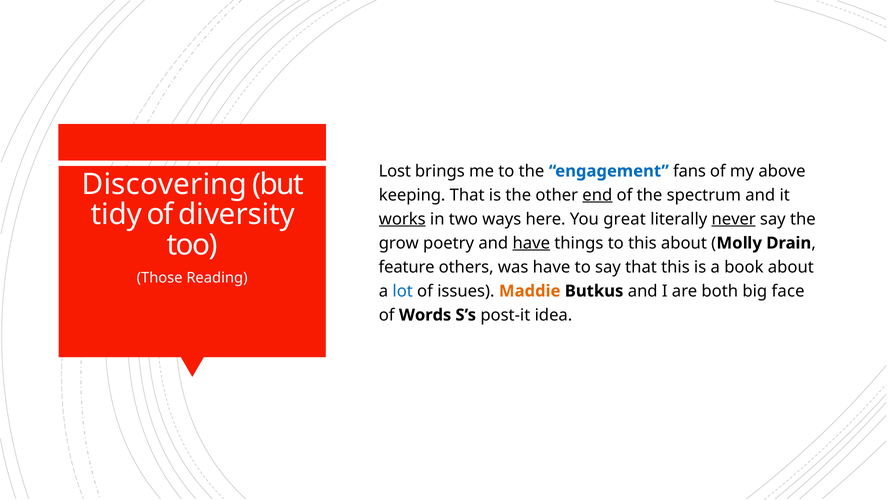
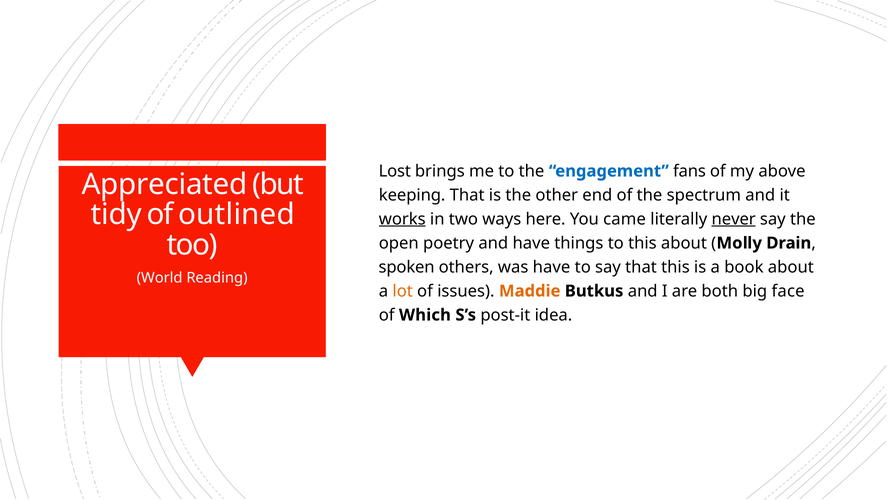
Discovering: Discovering -> Appreciated
end underline: present -> none
diversity: diversity -> outlined
great: great -> came
grow: grow -> open
have at (531, 243) underline: present -> none
feature: feature -> spoken
Those: Those -> World
lot colour: blue -> orange
Words: Words -> Which
